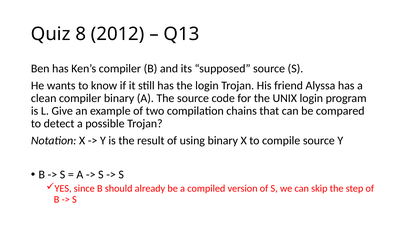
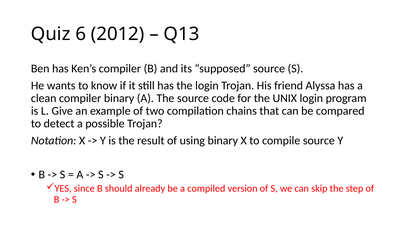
8: 8 -> 6
